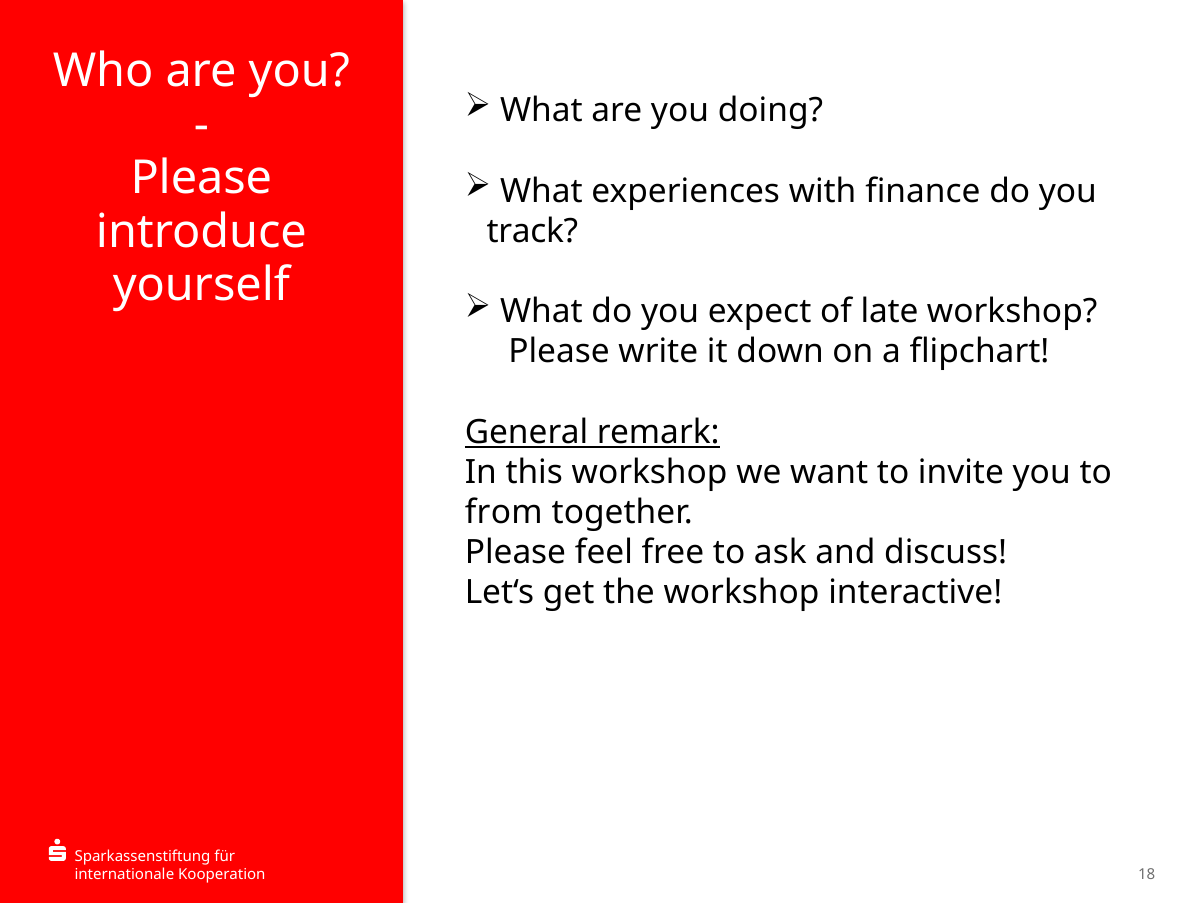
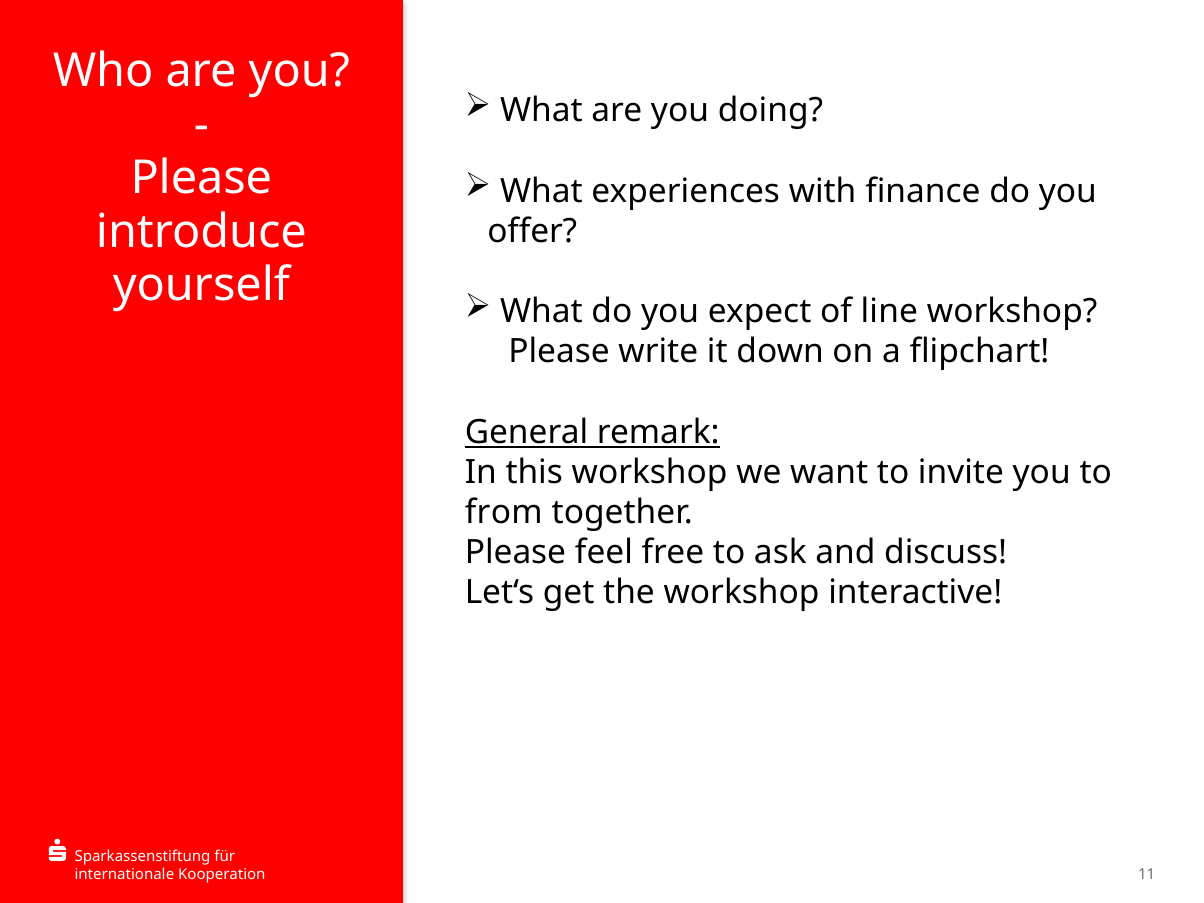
track: track -> offer
late: late -> line
18: 18 -> 11
